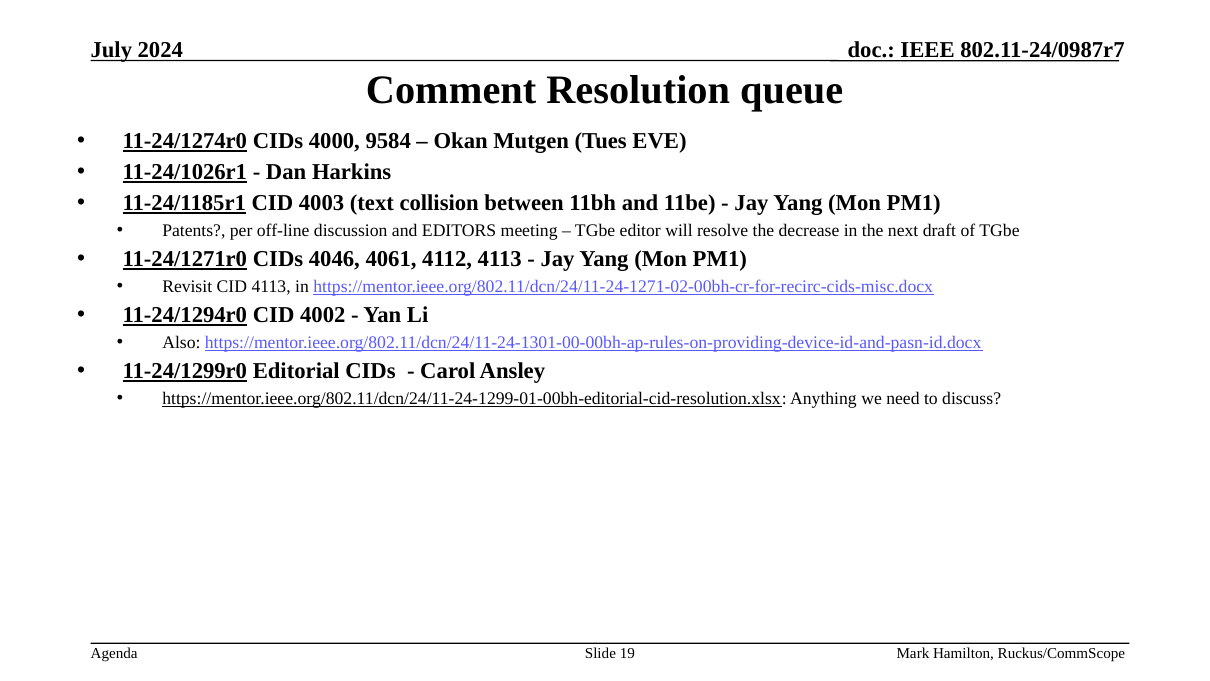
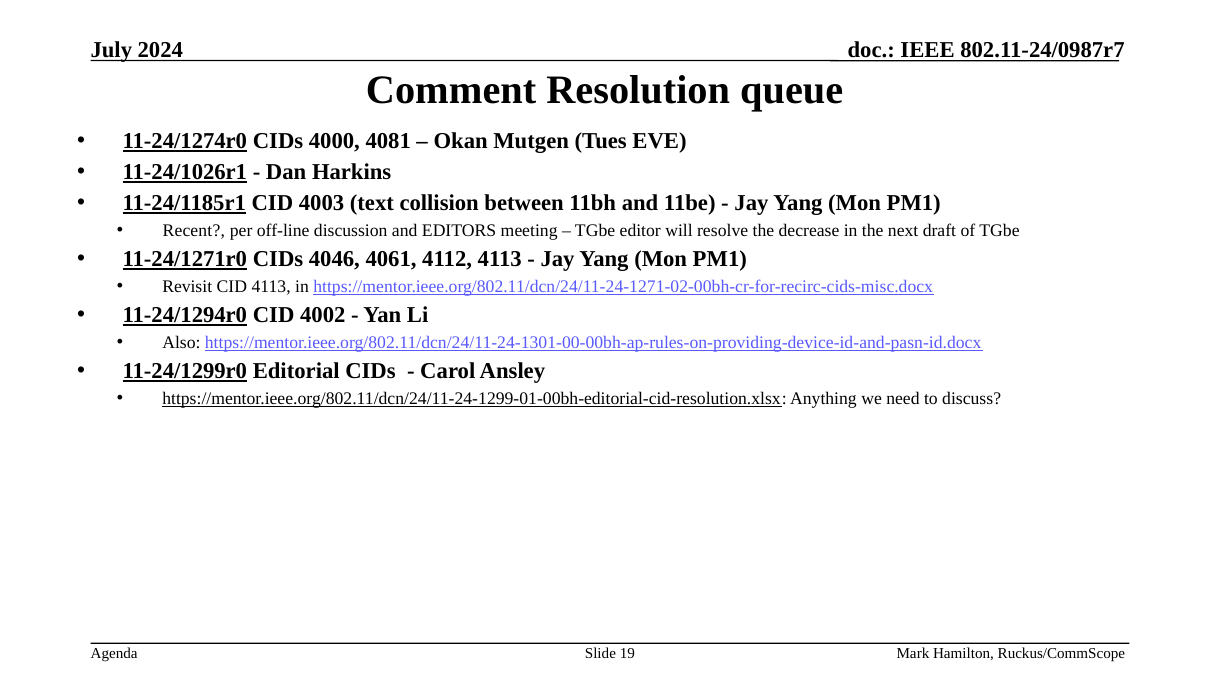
9584: 9584 -> 4081
Patents: Patents -> Recent
